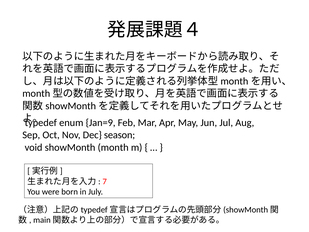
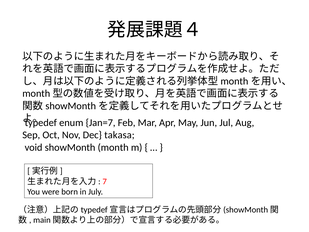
Jan=9: Jan=9 -> Jan=7
season: season -> takasa
